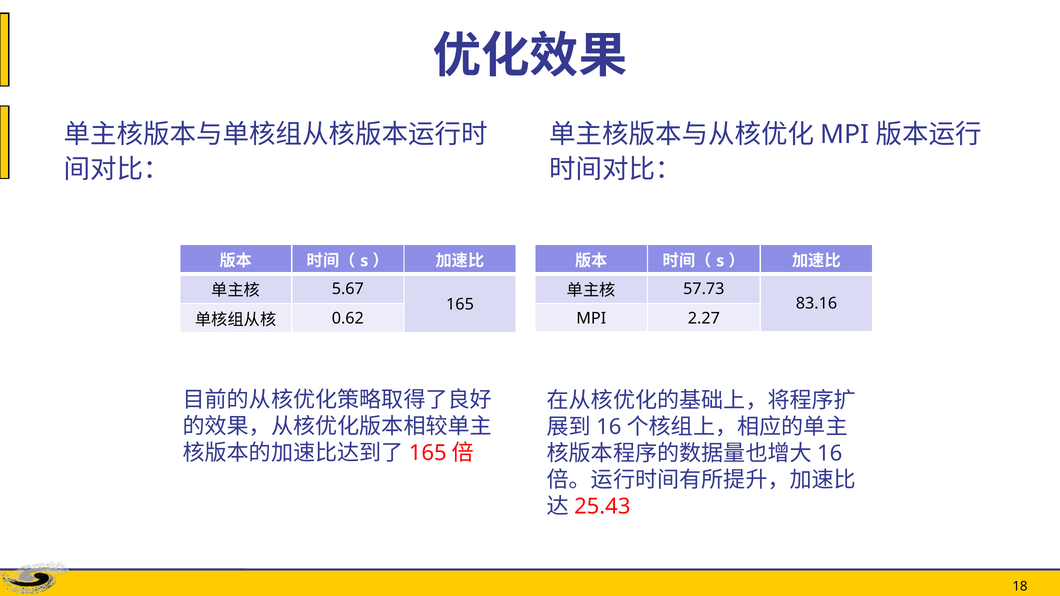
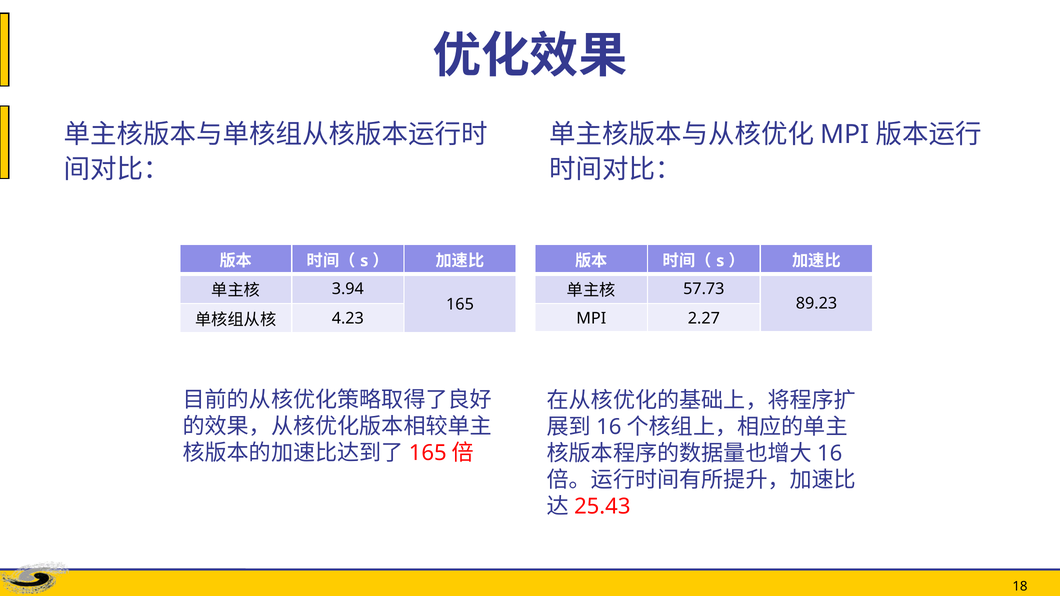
5.67: 5.67 -> 3.94
83.16: 83.16 -> 89.23
0.62: 0.62 -> 4.23
